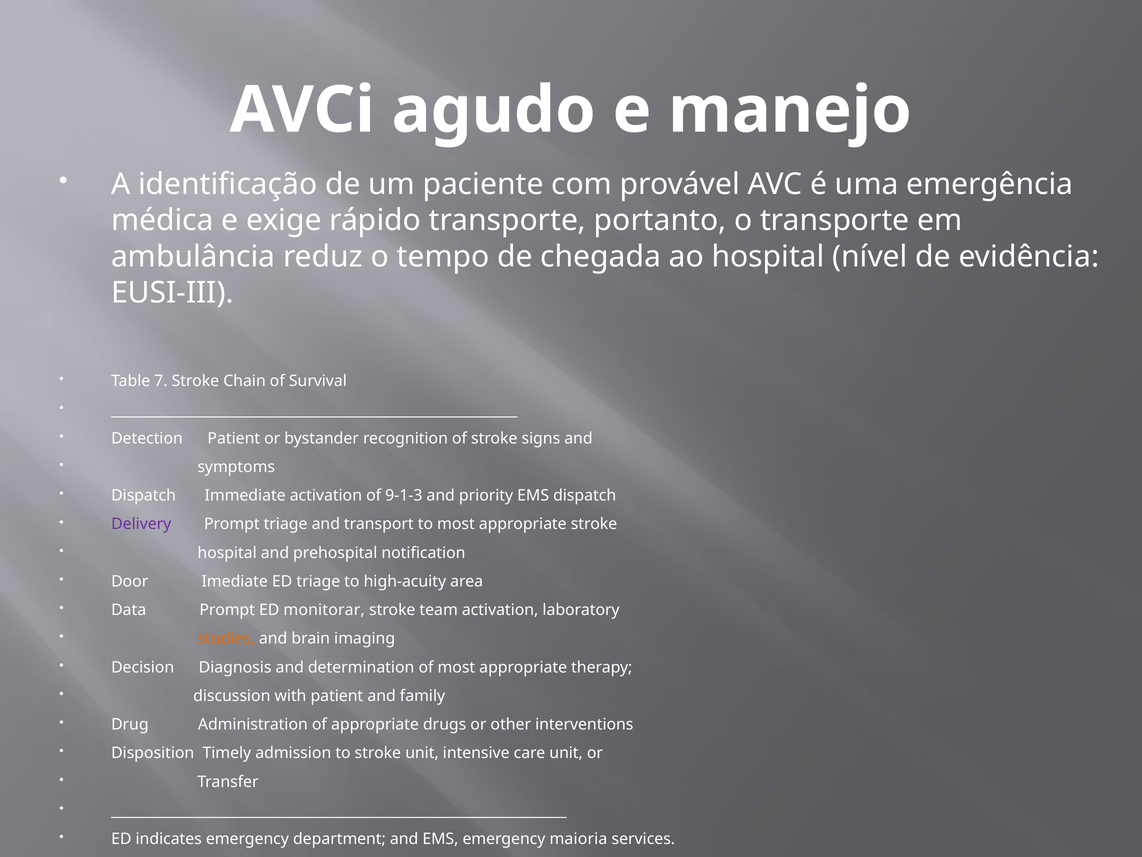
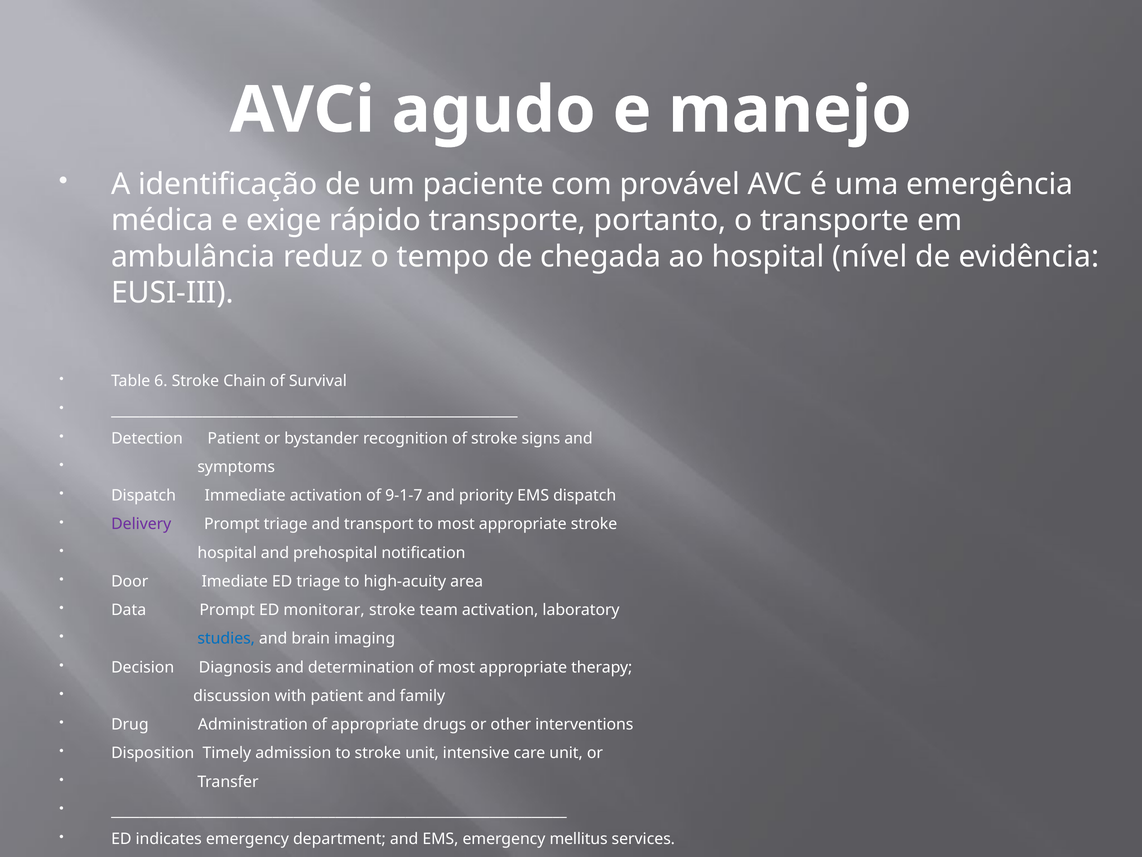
7: 7 -> 6
9-1-3: 9-1-3 -> 9-1-7
studies colour: orange -> blue
maioria: maioria -> mellitus
